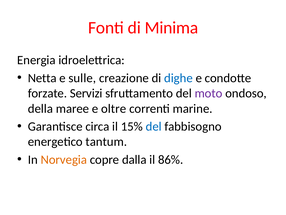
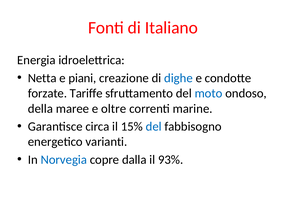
Minima: Minima -> Italiano
sulle: sulle -> piani
Servizi: Servizi -> Tariffe
moto colour: purple -> blue
tantum: tantum -> varianti
Norvegia colour: orange -> blue
86%: 86% -> 93%
